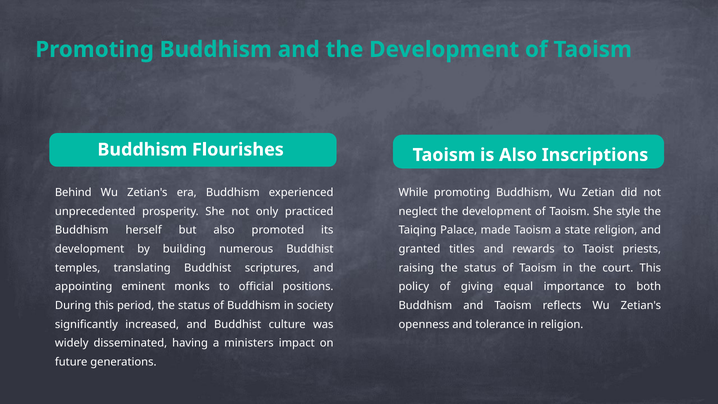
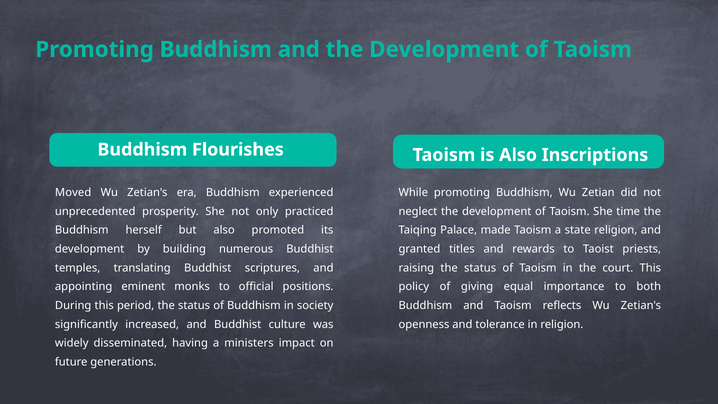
Behind: Behind -> Moved
style: style -> time
